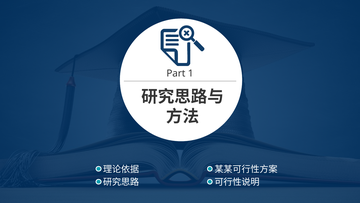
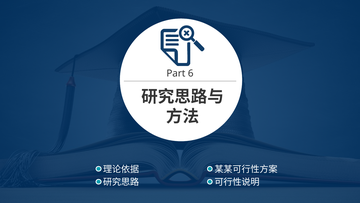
1: 1 -> 6
